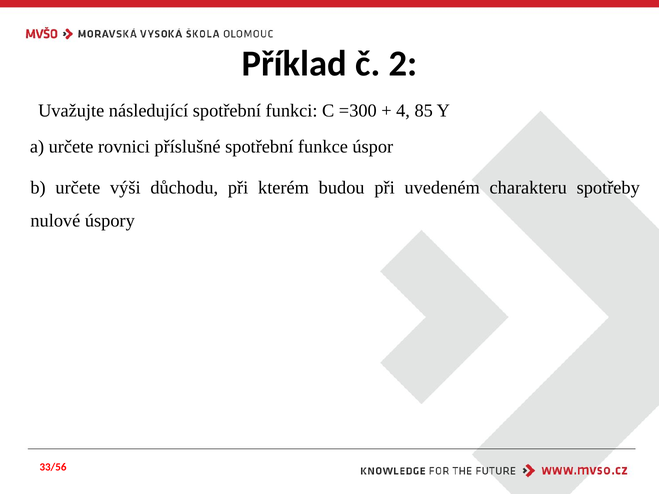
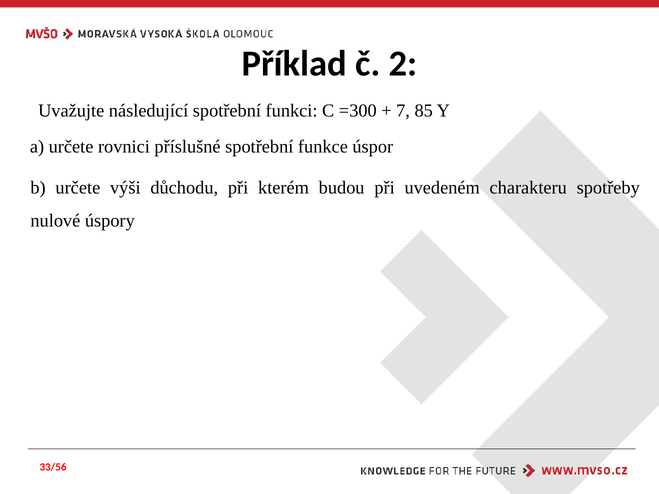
4: 4 -> 7
